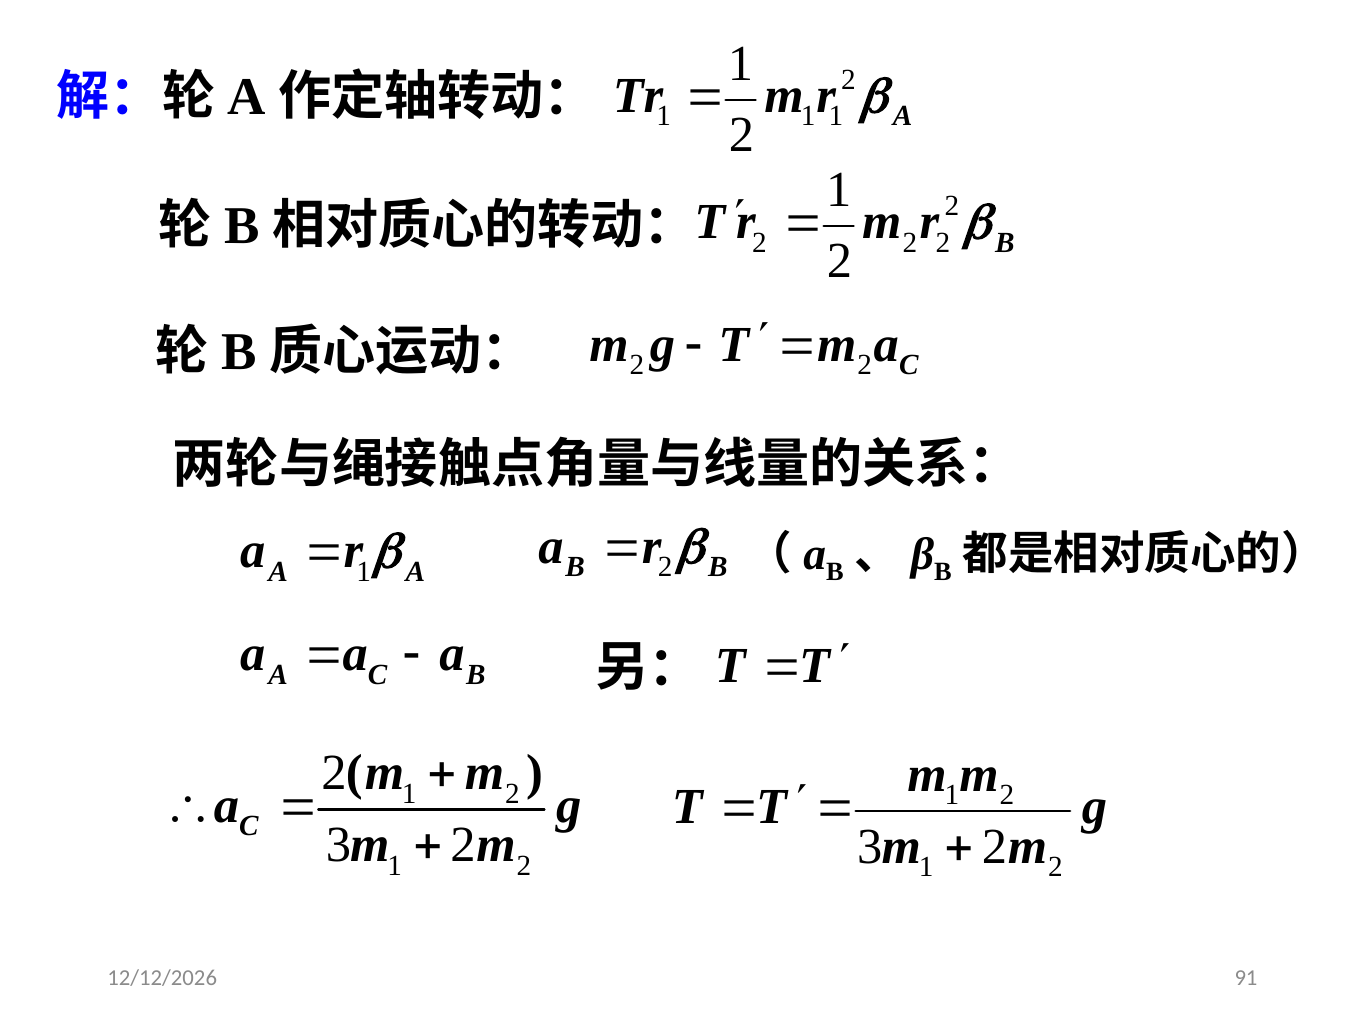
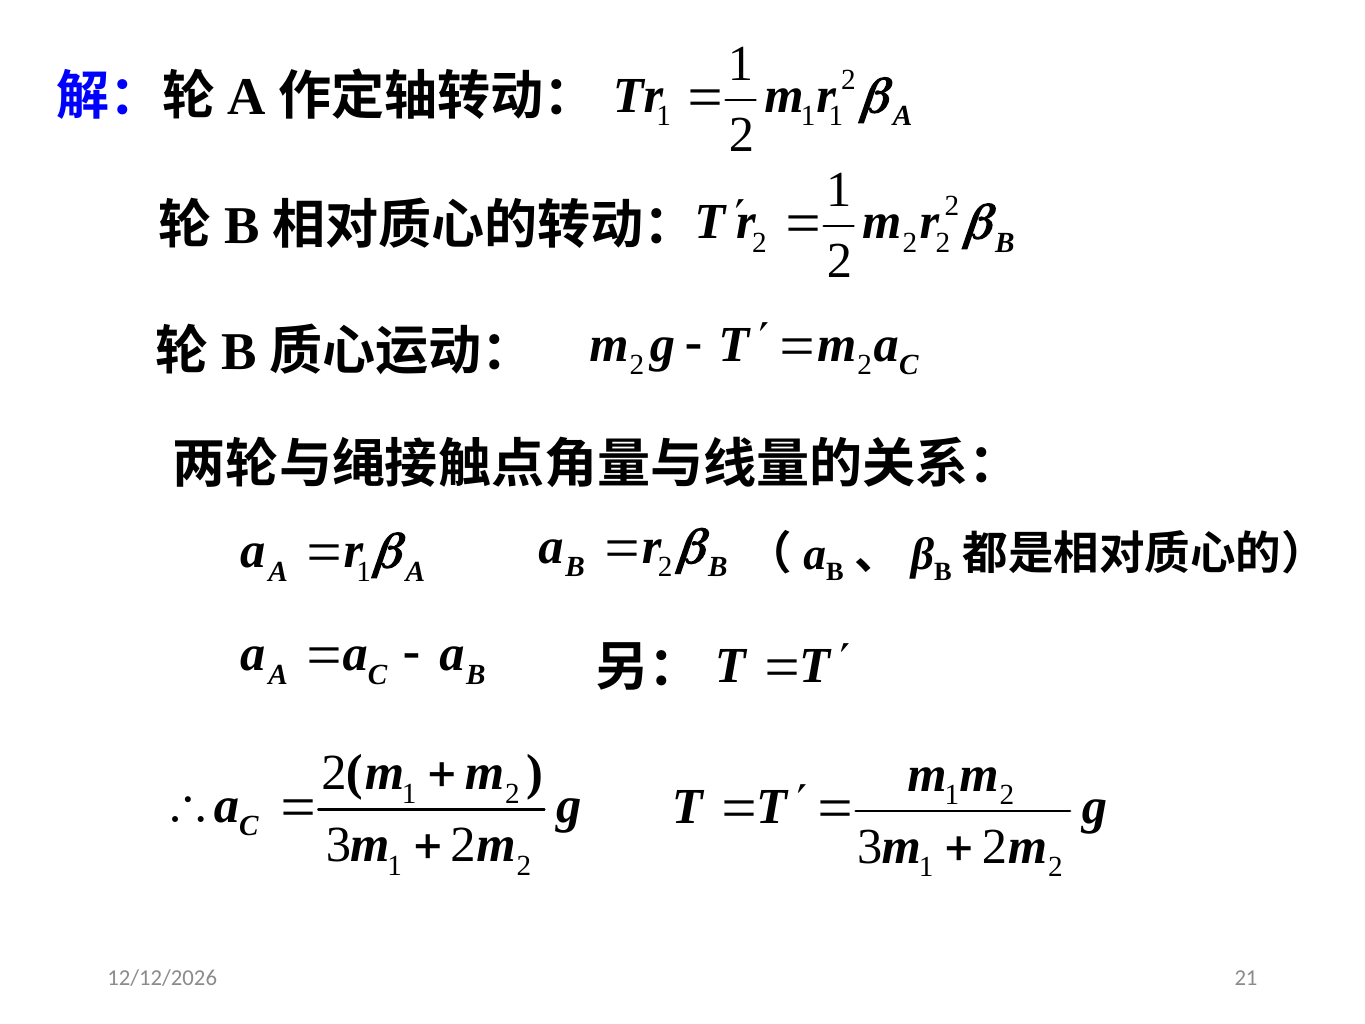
91: 91 -> 21
